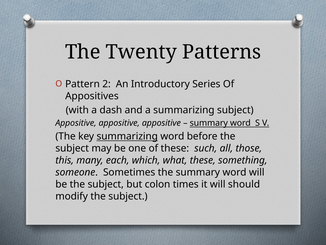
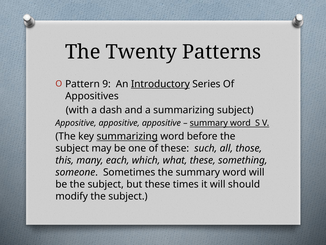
2: 2 -> 9
Introductory underline: none -> present
but colon: colon -> these
